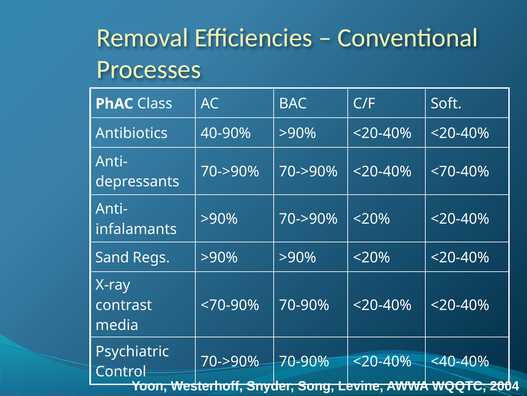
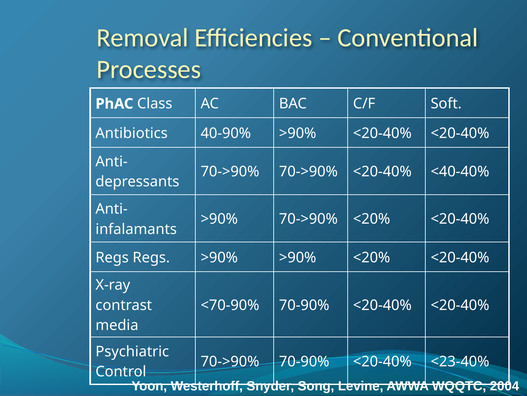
<70-40%: <70-40% -> <40-40%
Sand at (112, 257): Sand -> Regs
<40-40%: <40-40% -> <23-40%
